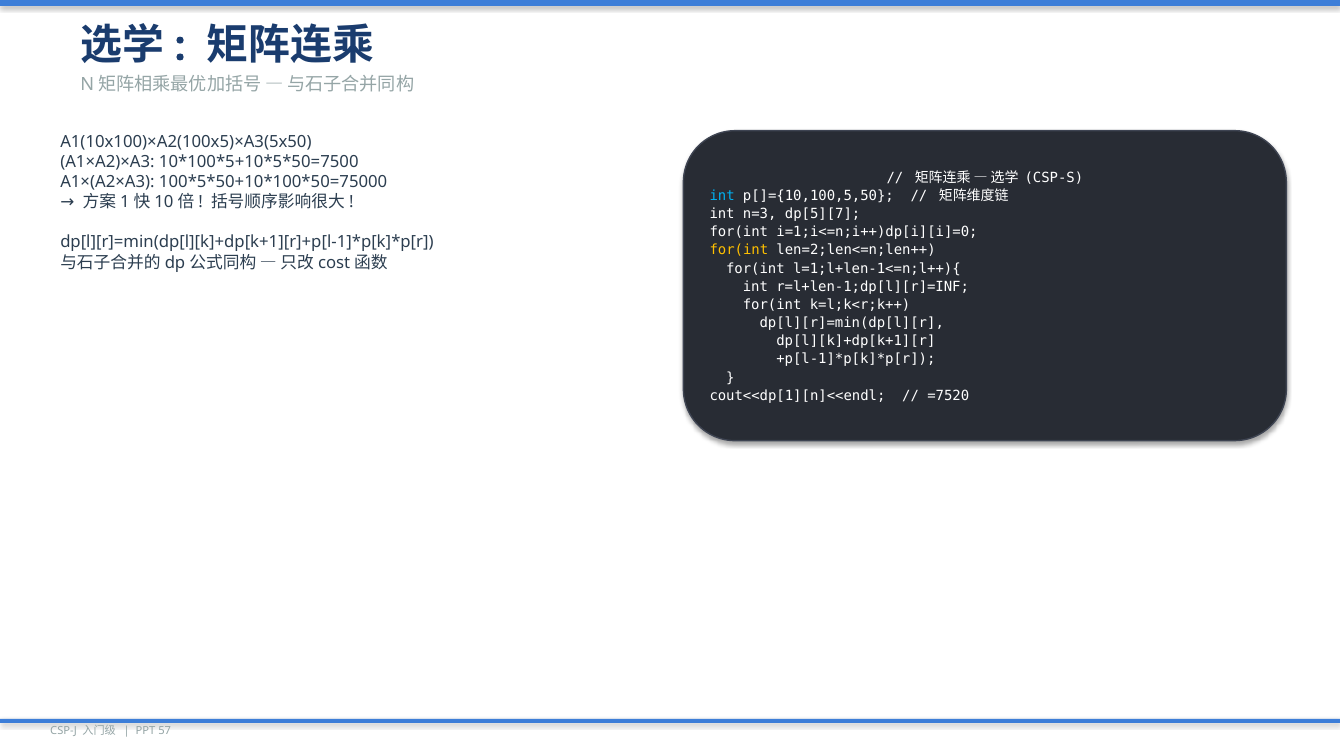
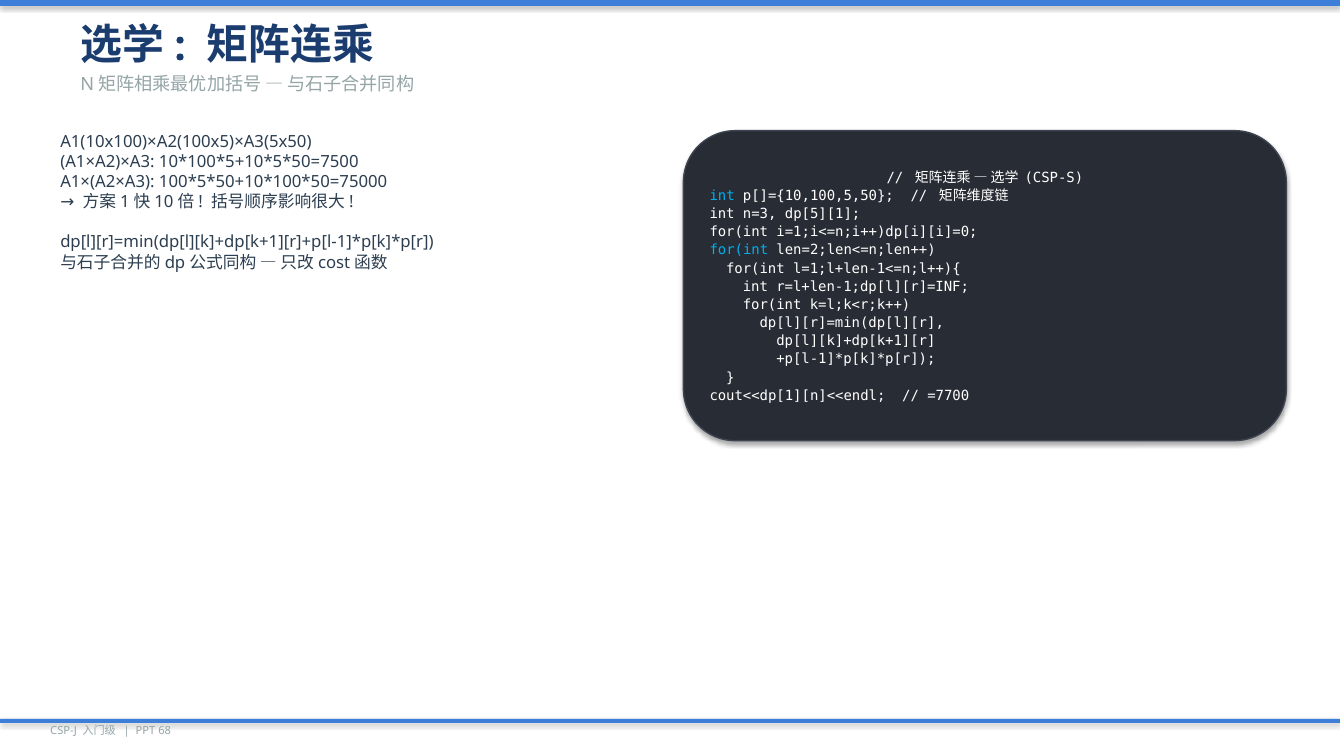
dp[5][7: dp[5][7 -> dp[5][1
for(int at (739, 250) colour: yellow -> light blue
=7520: =7520 -> =7700
57: 57 -> 68
